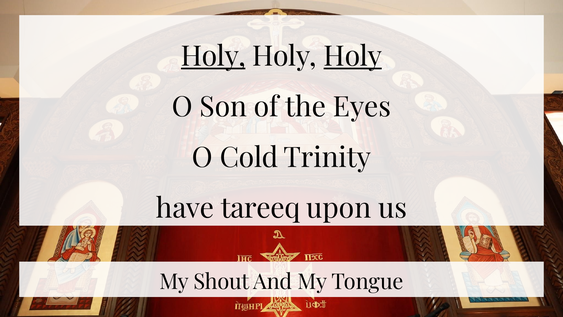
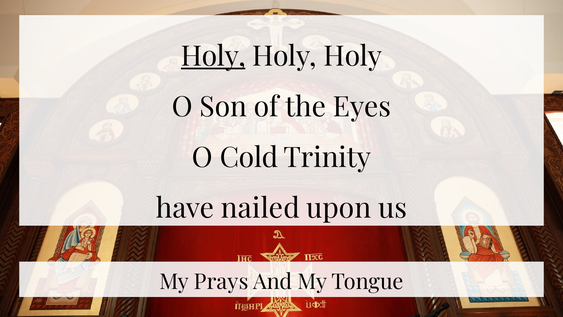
Holy at (353, 56) underline: present -> none
tareeq: tareeq -> nailed
Shout: Shout -> Prays
